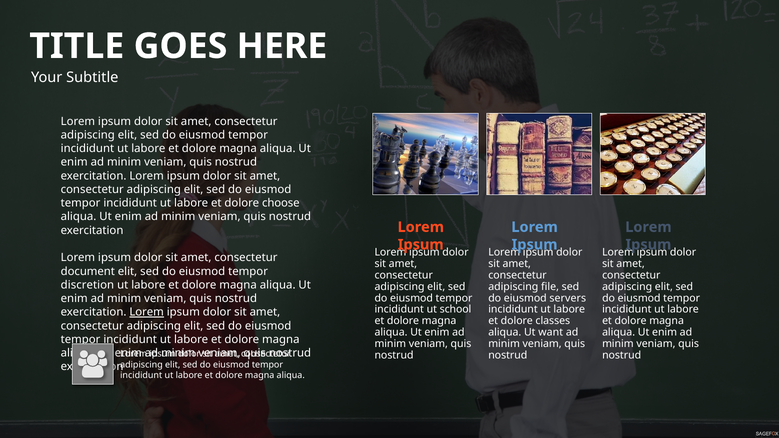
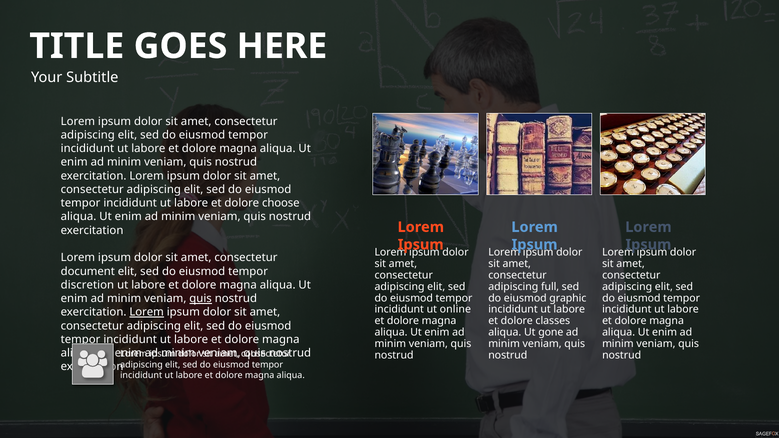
file: file -> full
servers: servers -> graphic
quis at (201, 299) underline: none -> present
school: school -> online
want: want -> gone
